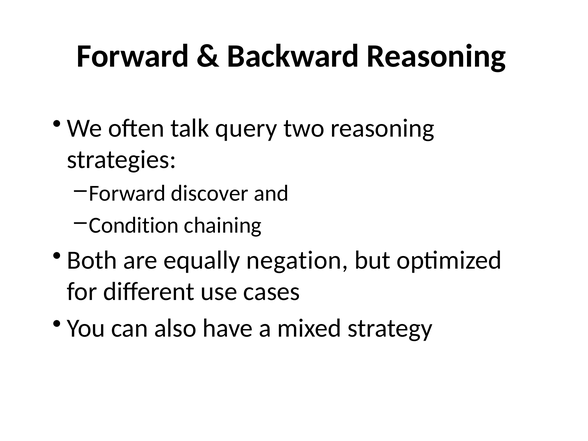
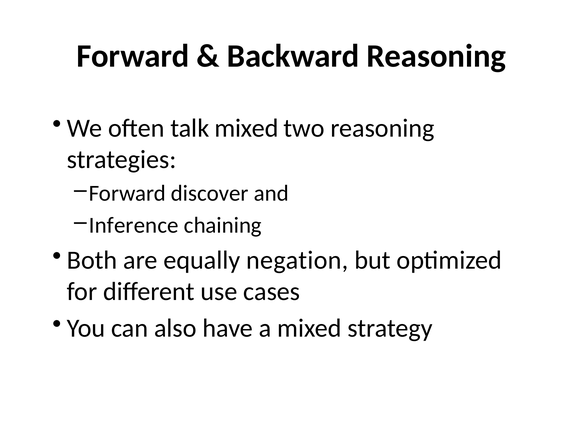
talk query: query -> mixed
Condition: Condition -> Inference
